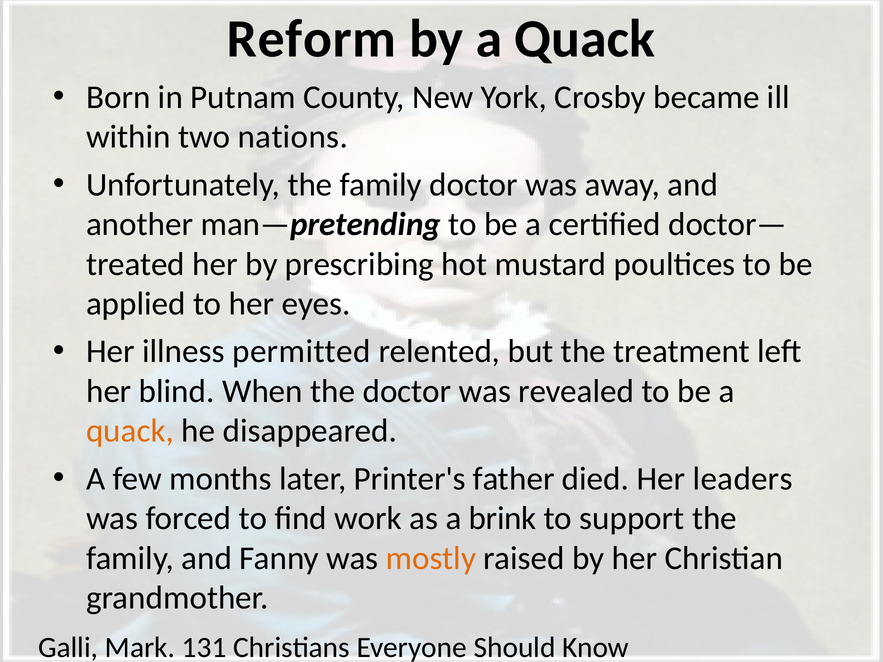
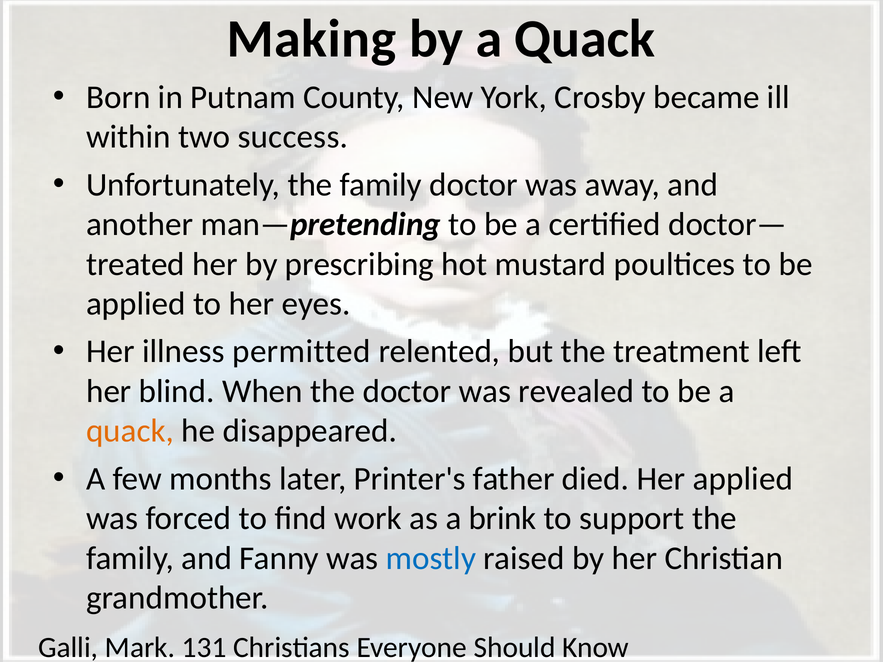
Reform: Reform -> Making
nations: nations -> success
Her leaders: leaders -> applied
mostly colour: orange -> blue
